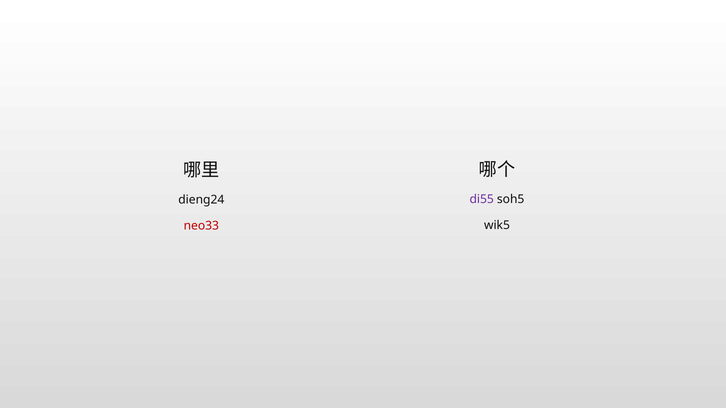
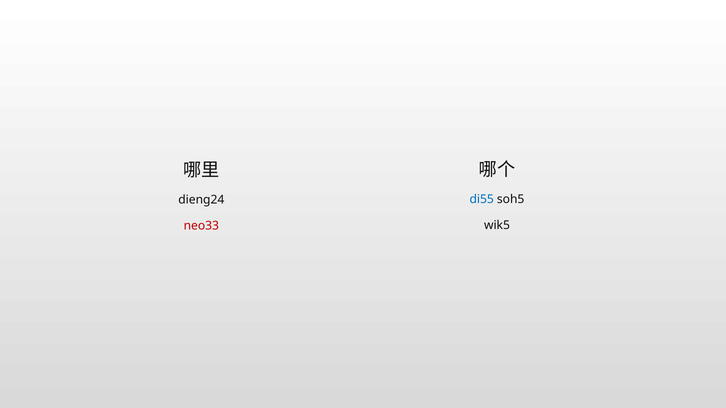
di55 colour: purple -> blue
